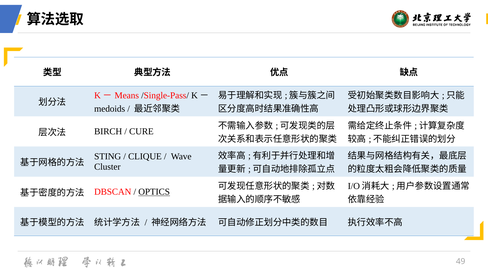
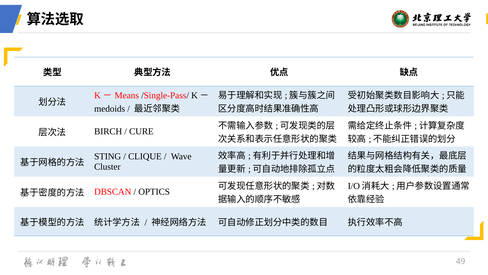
OPTICS underline: present -> none
